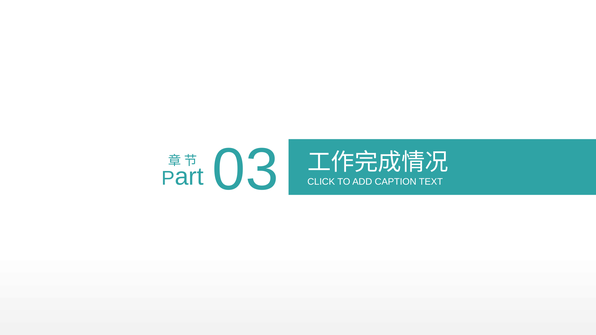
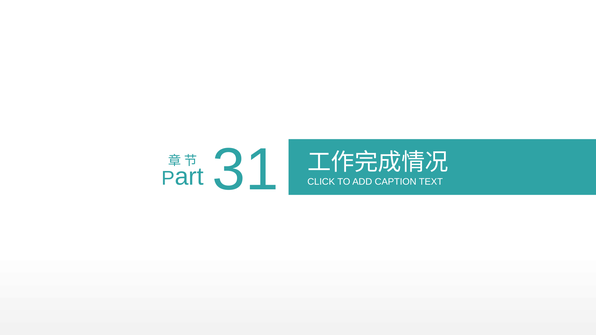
03: 03 -> 31
